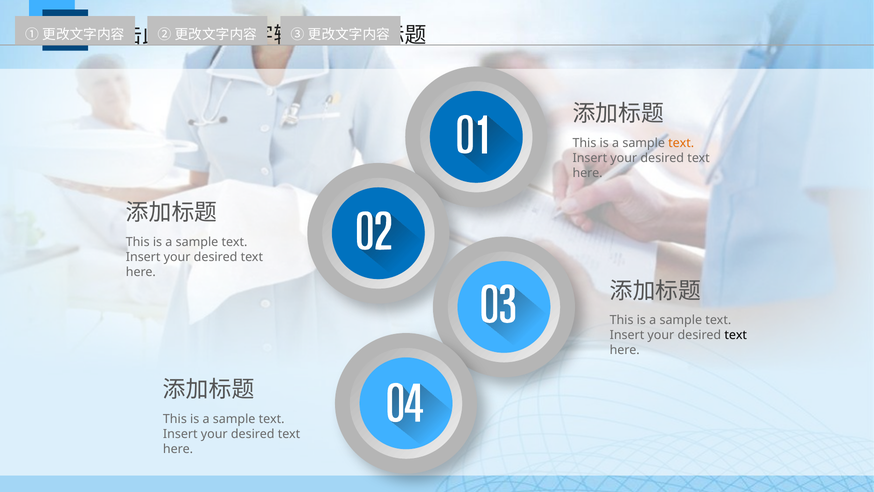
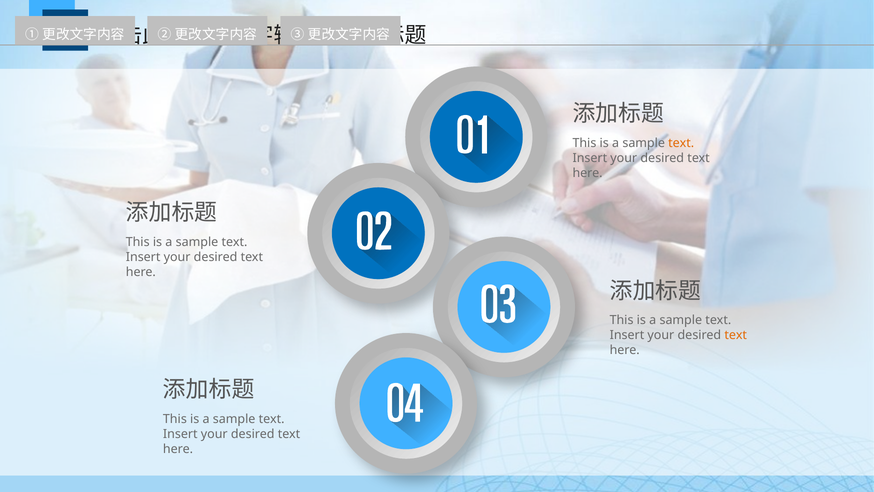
text at (736, 335) colour: black -> orange
